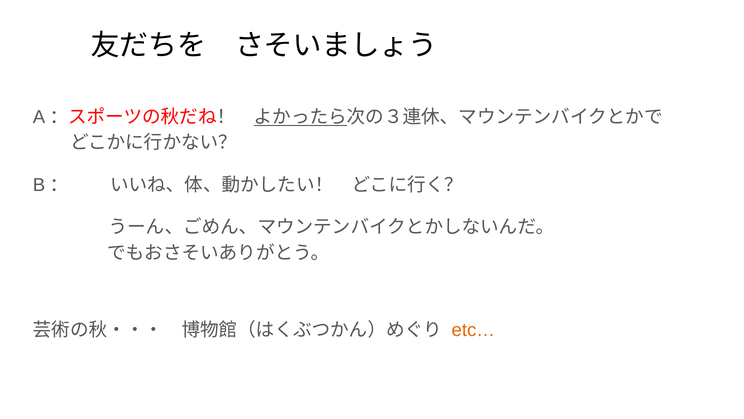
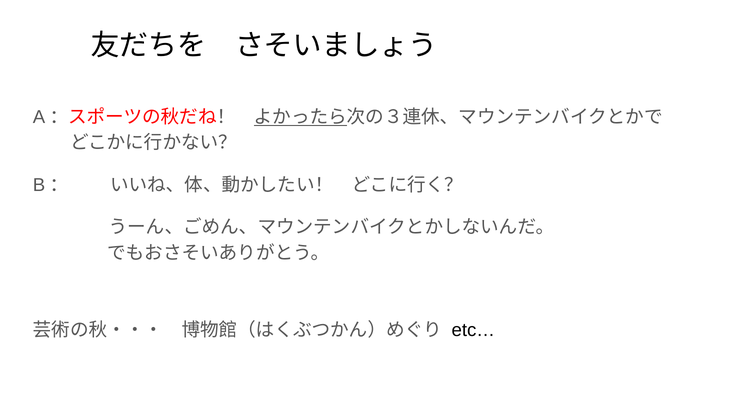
etc… colour: orange -> black
